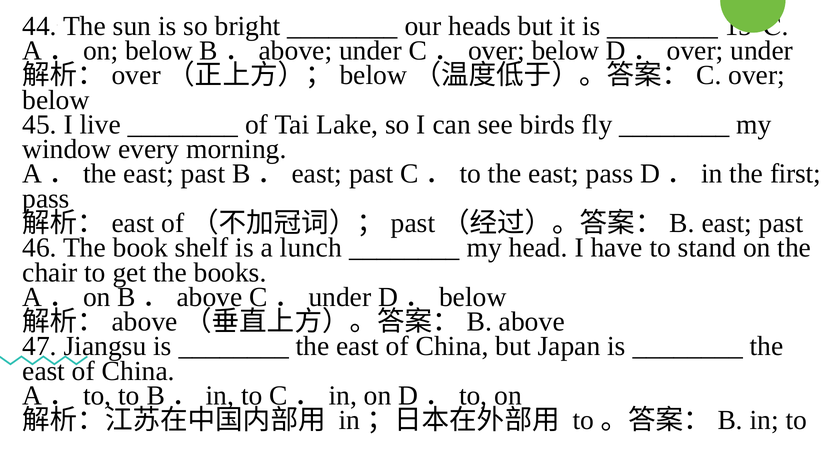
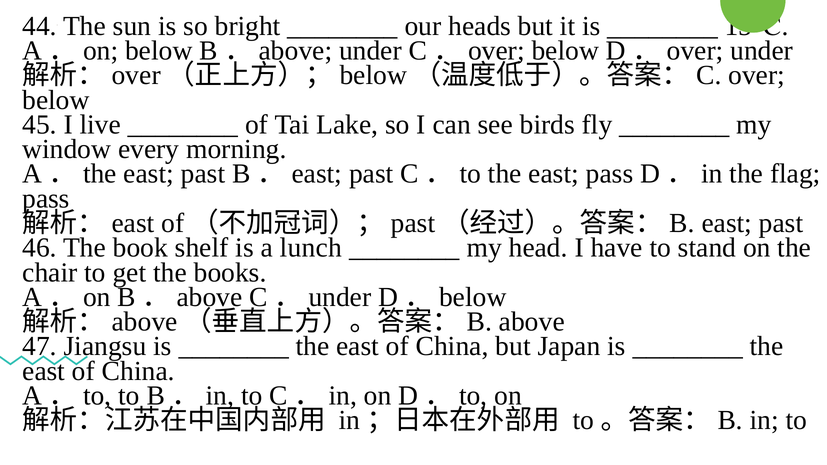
first: first -> flag
